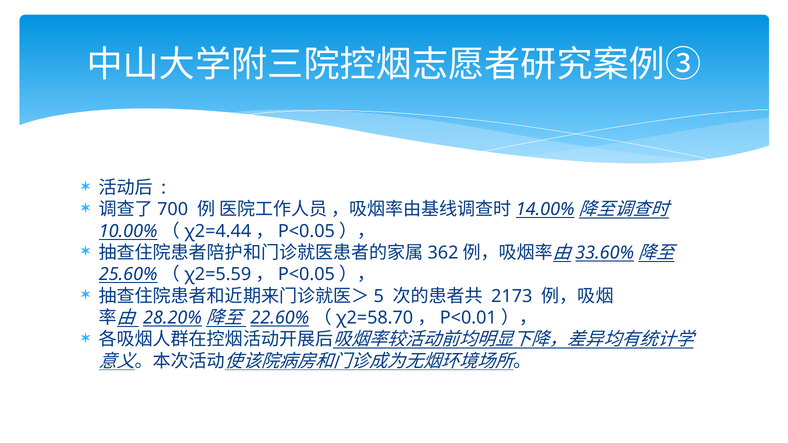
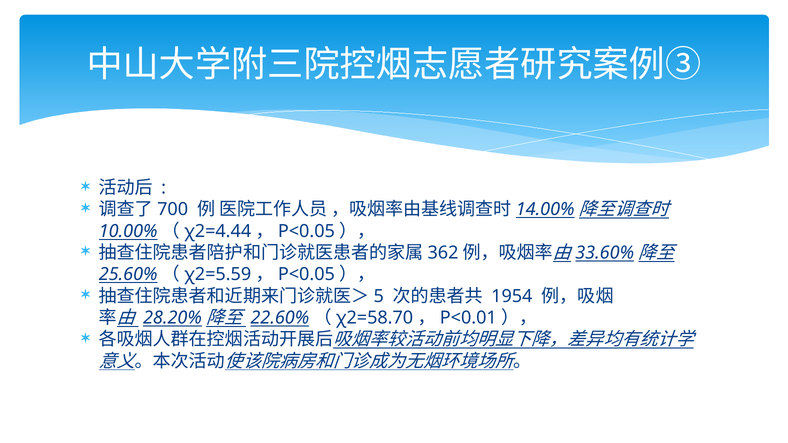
2173: 2173 -> 1954
